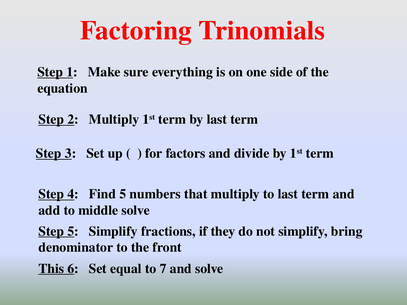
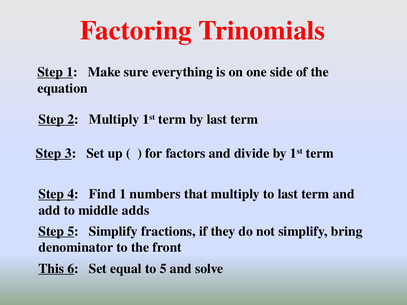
Find 5: 5 -> 1
middle solve: solve -> adds
to 7: 7 -> 5
